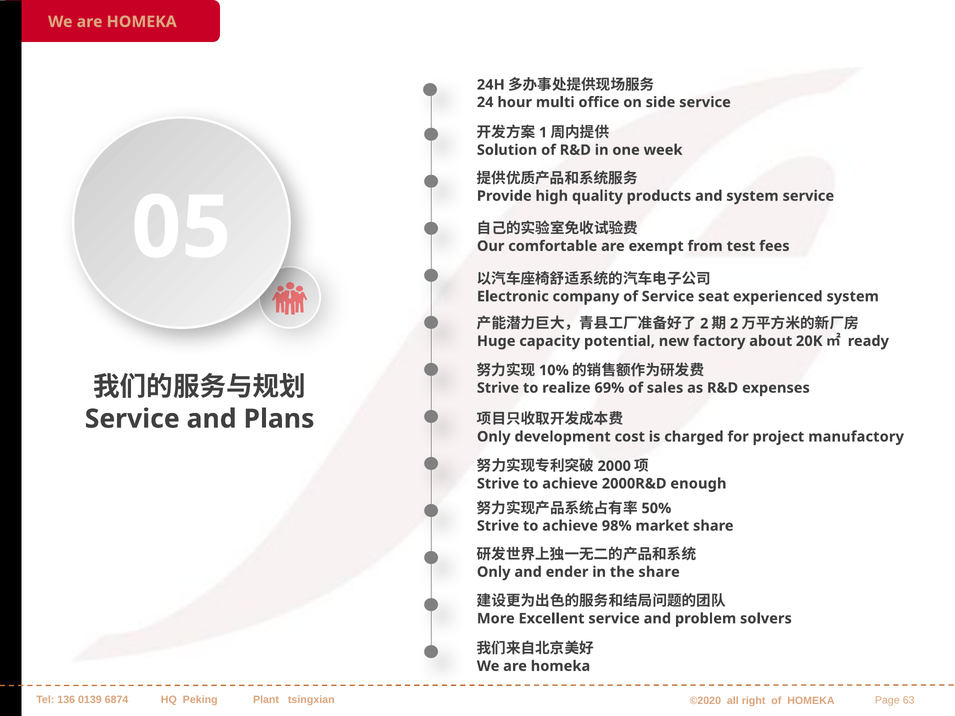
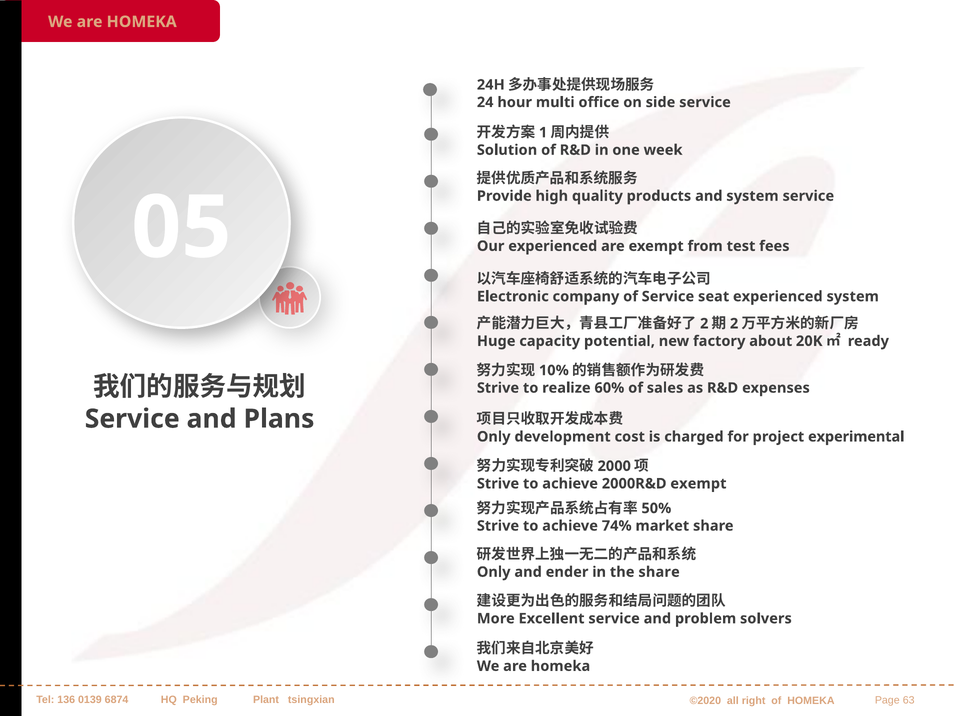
Our comfortable: comfortable -> experienced
69%: 69% -> 60%
manufactory: manufactory -> experimental
2000R&D enough: enough -> exempt
98%: 98% -> 74%
